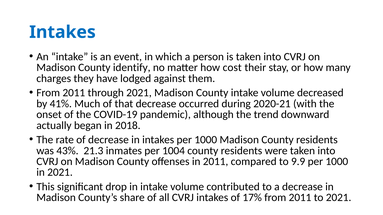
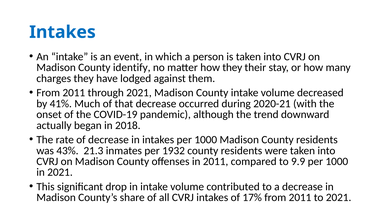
how cost: cost -> they
1004: 1004 -> 1932
